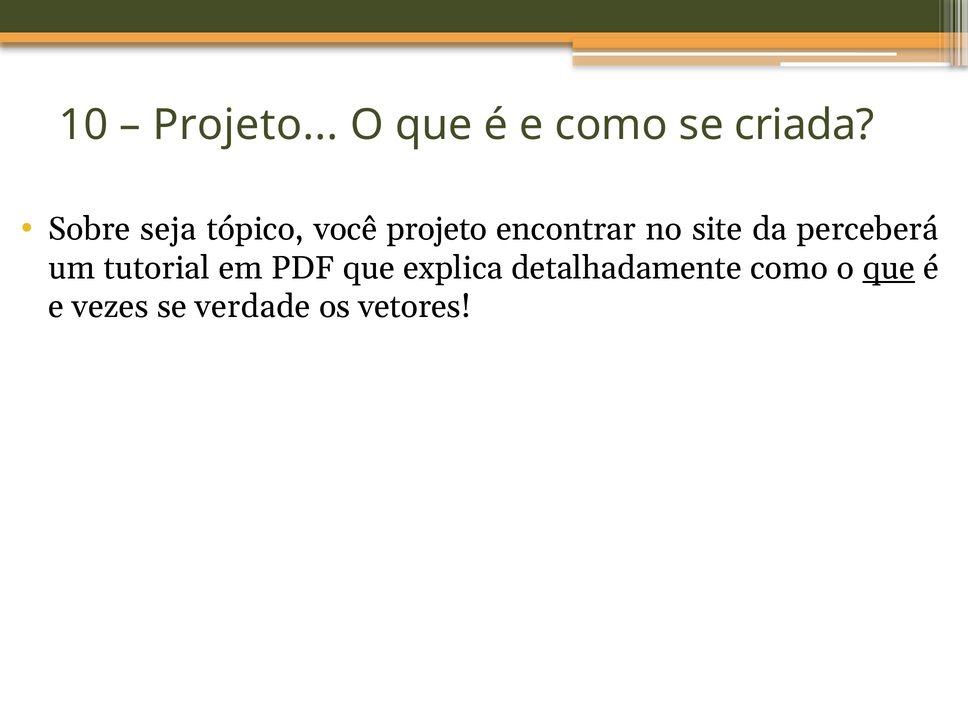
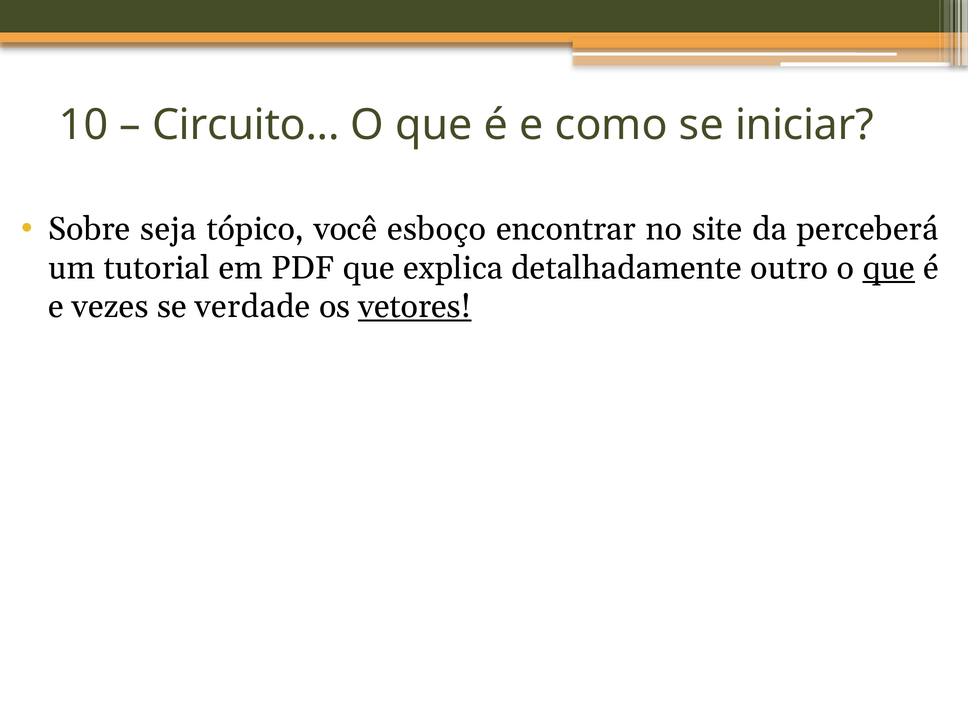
Projeto at (245, 125): Projeto -> Circuito
criada: criada -> iniciar
você projeto: projeto -> esboço
detalhadamente como: como -> outro
vetores underline: none -> present
